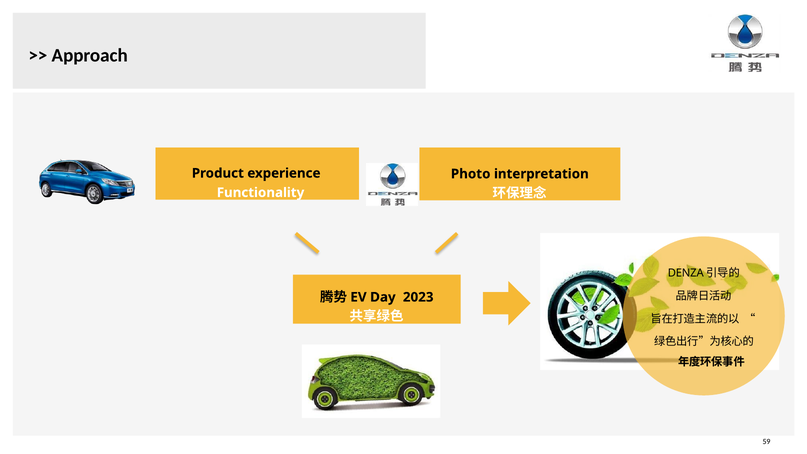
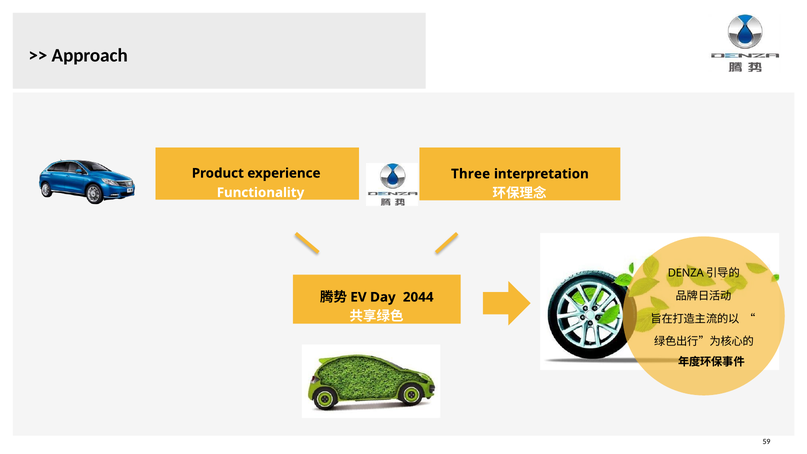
Photo: Photo -> Three
2023: 2023 -> 2044
